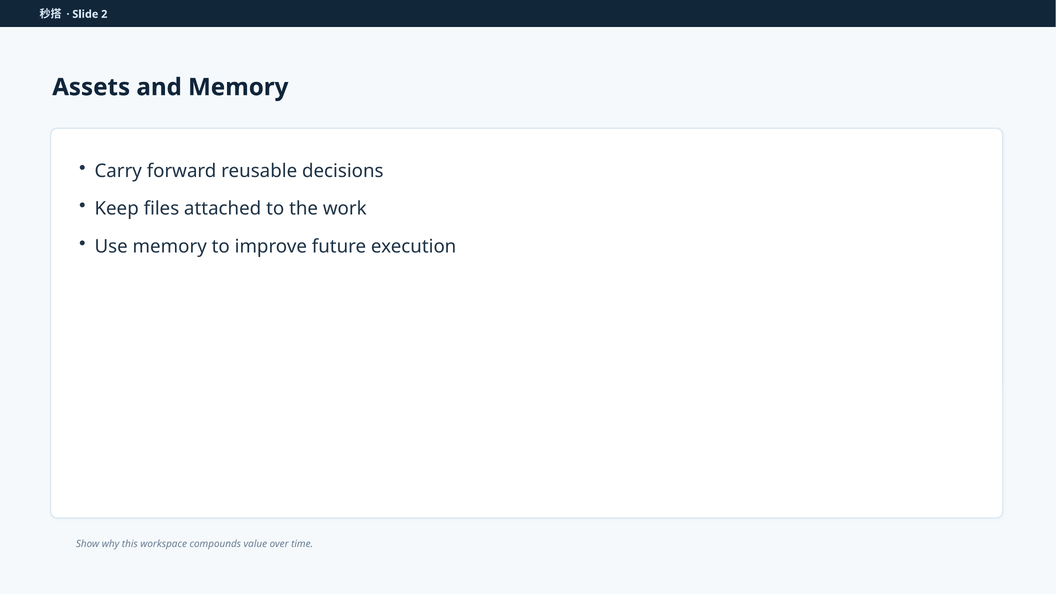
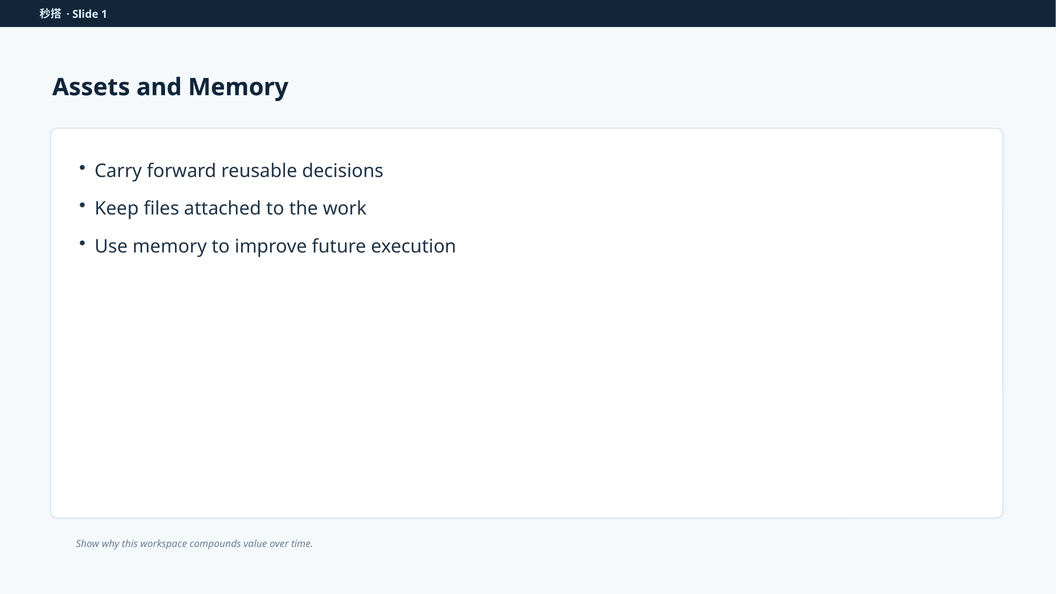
2: 2 -> 1
